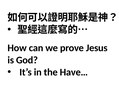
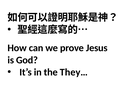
Have…: Have… -> They…
